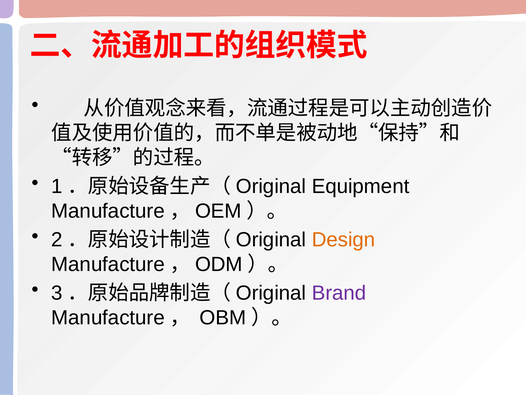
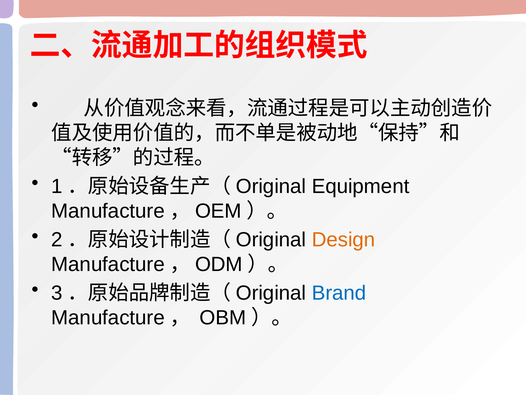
Brand colour: purple -> blue
